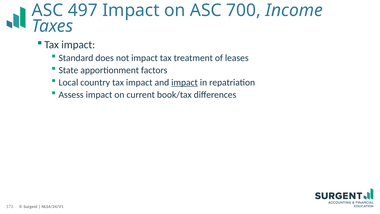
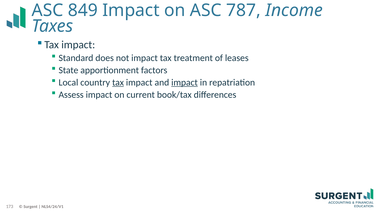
497: 497 -> 849
700: 700 -> 787
tax at (118, 82) underline: none -> present
